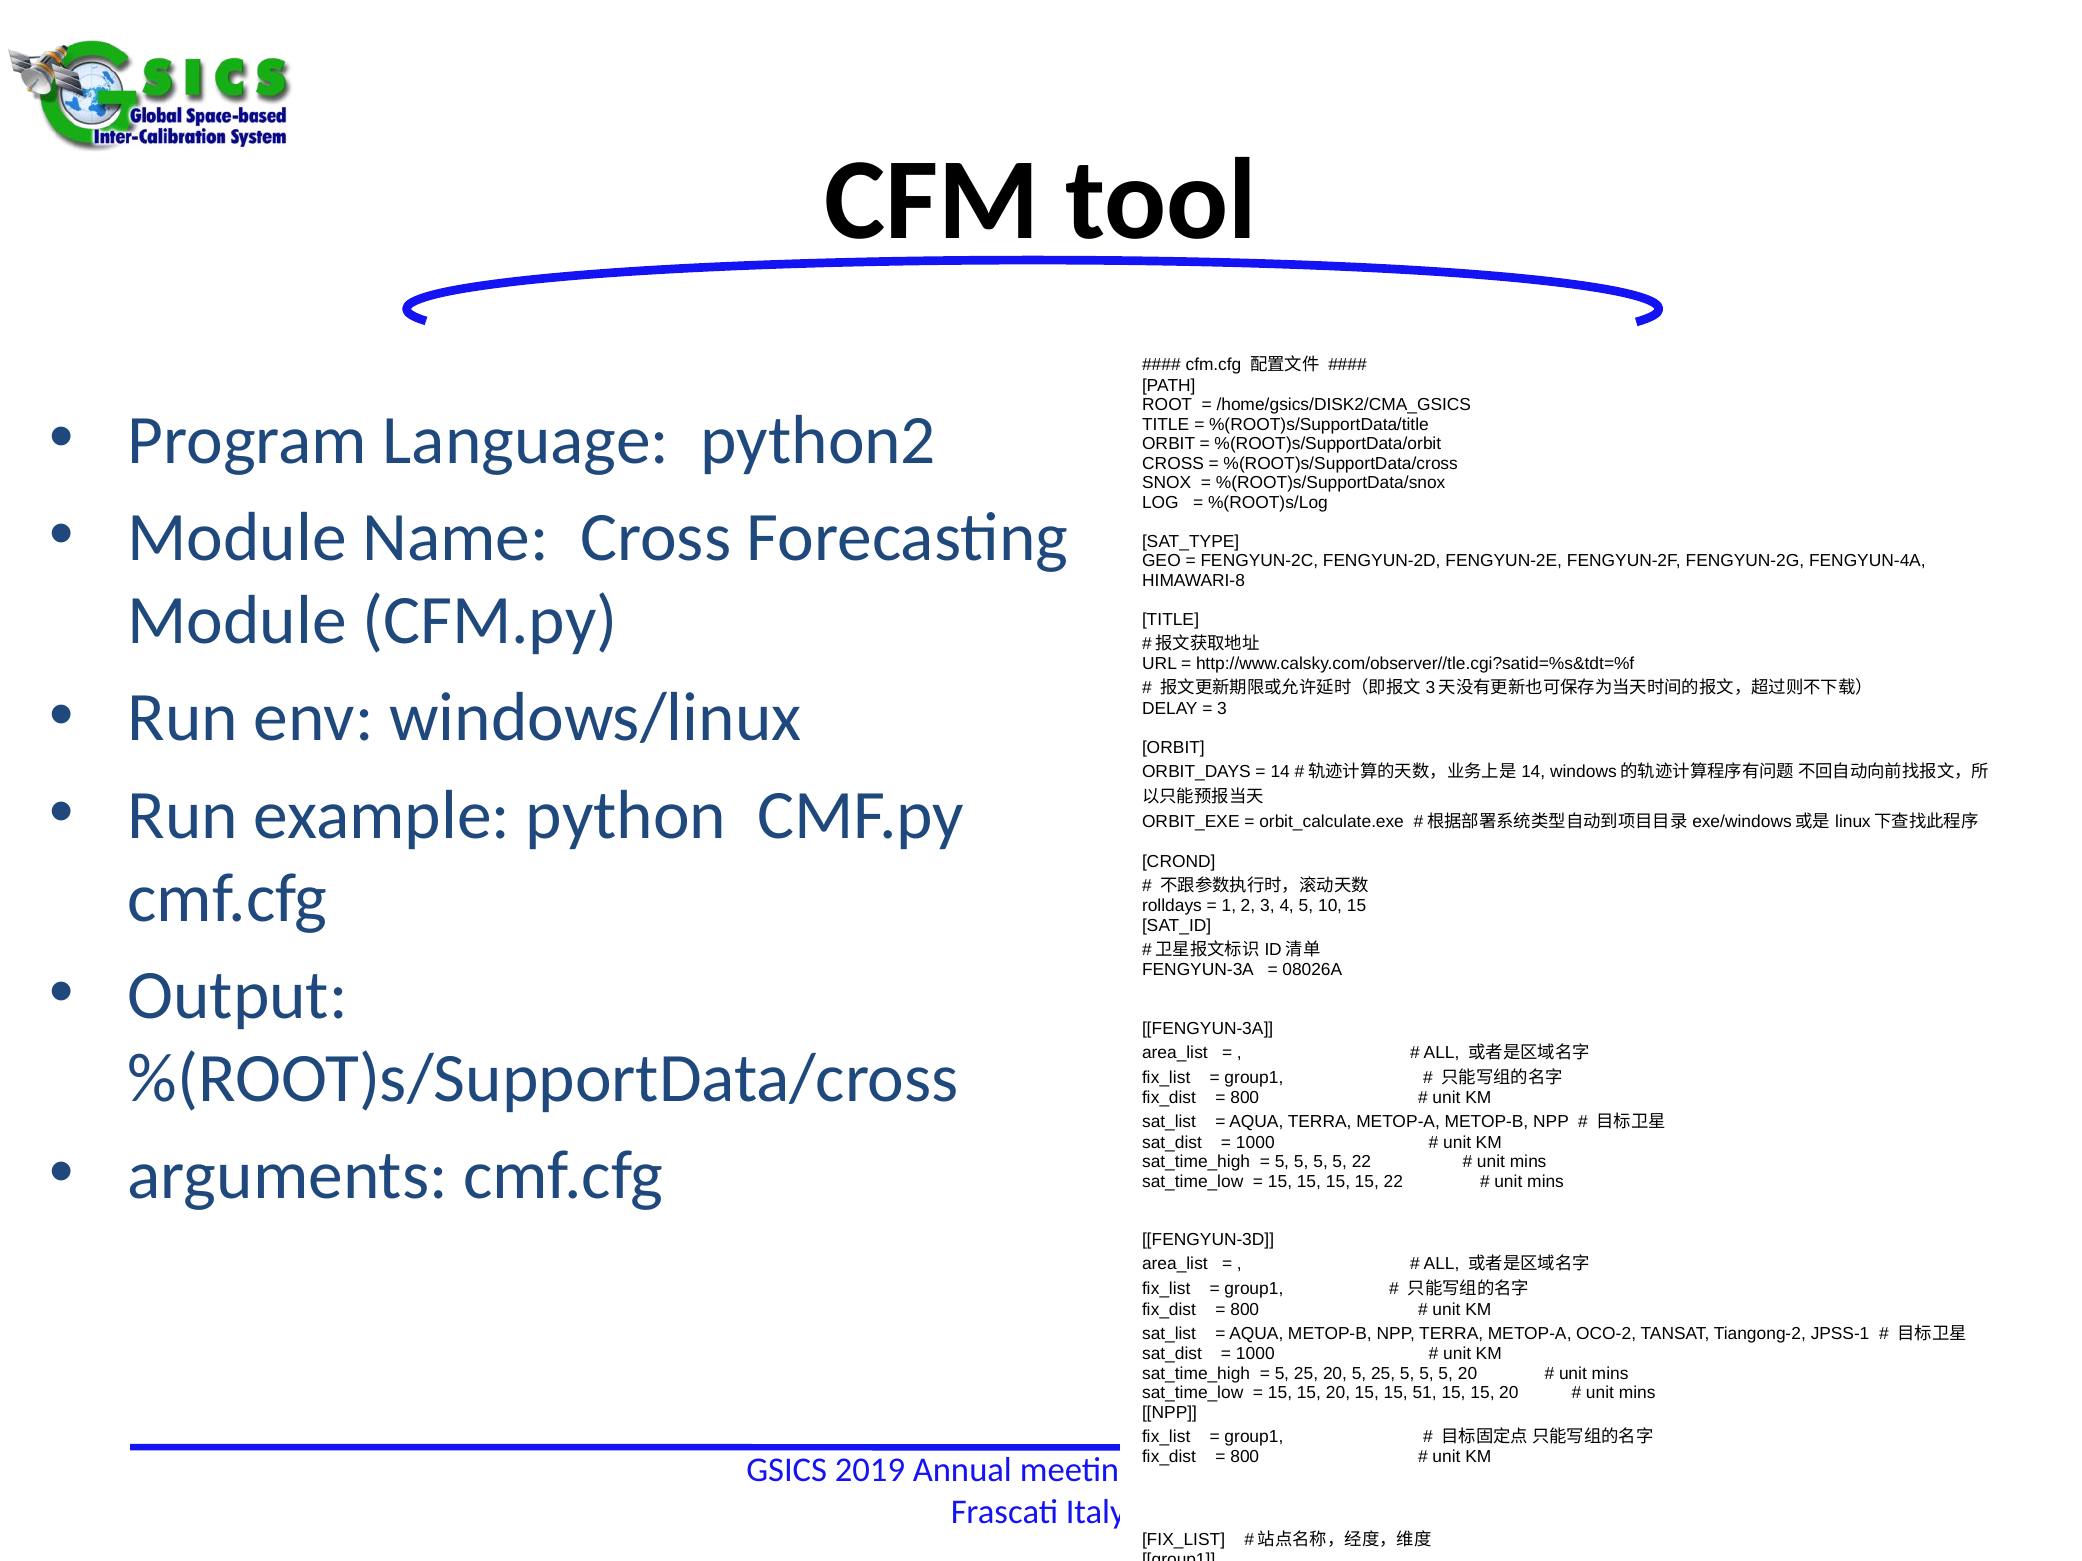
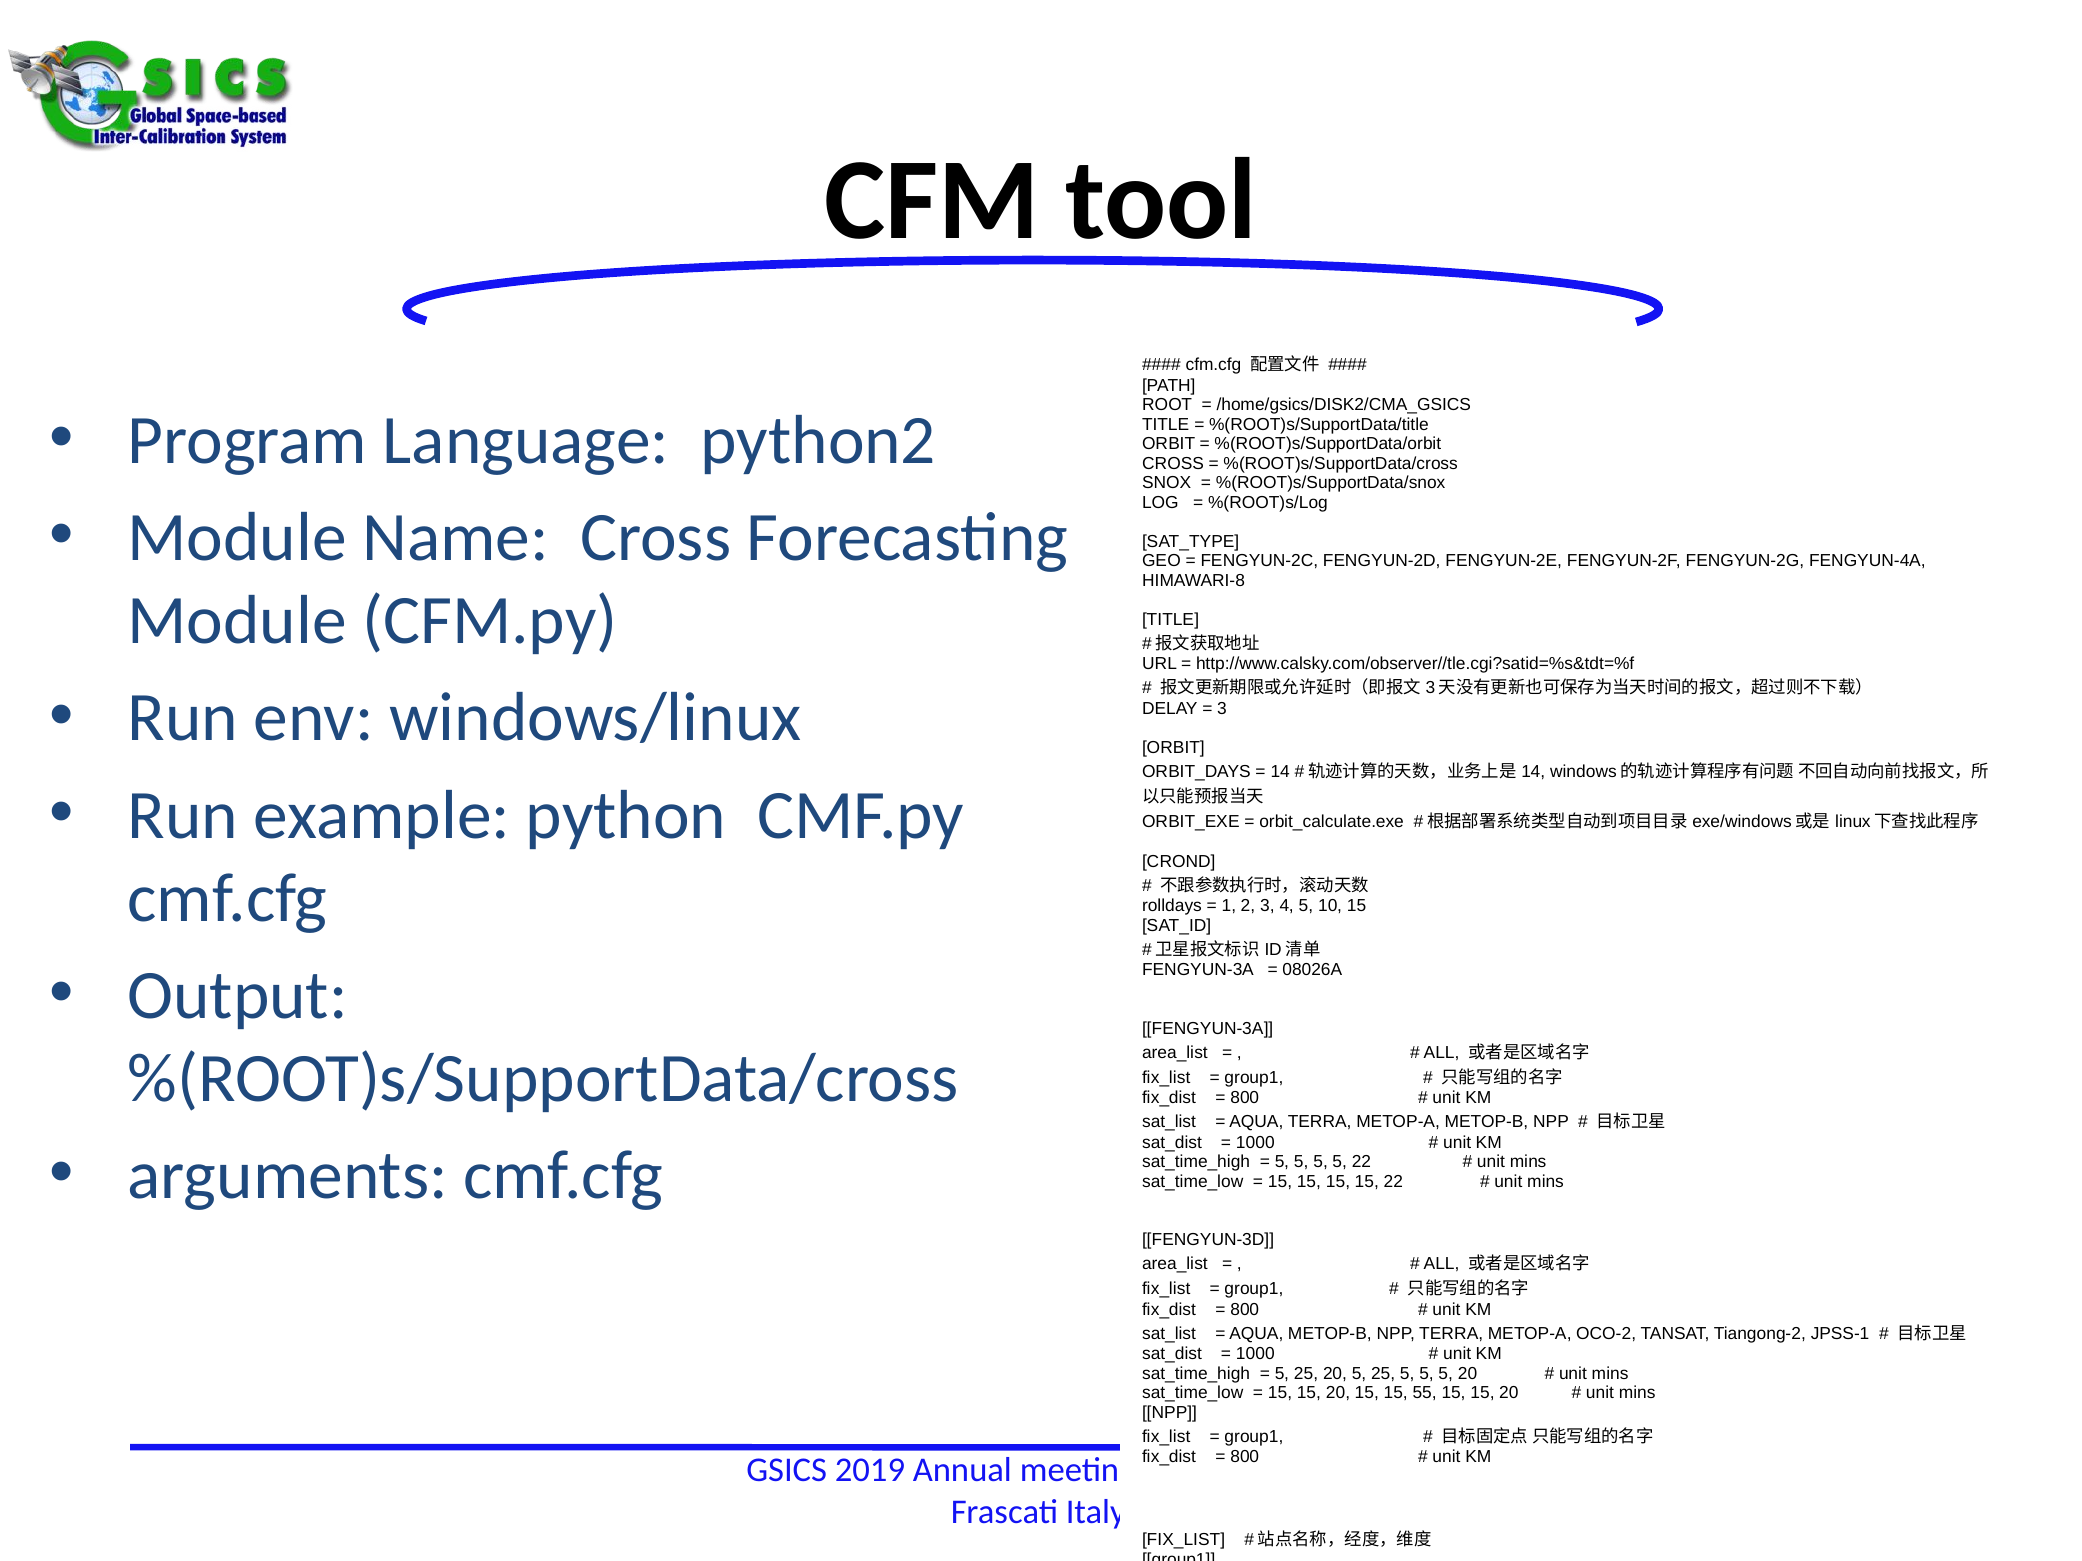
51: 51 -> 55
